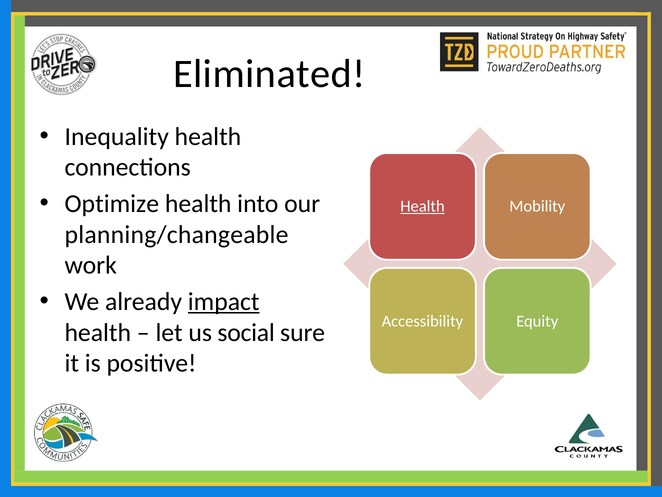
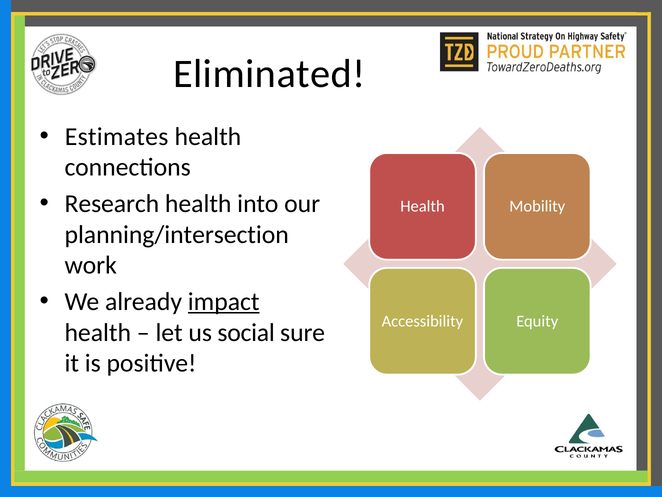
Inequality: Inequality -> Estimates
Optimize: Optimize -> Research
Health at (422, 206) underline: present -> none
planning/changeable: planning/changeable -> planning/intersection
